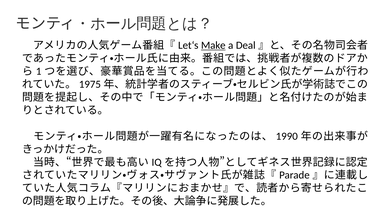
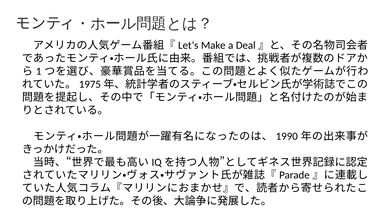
Make underline: present -> none
